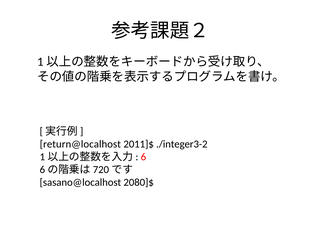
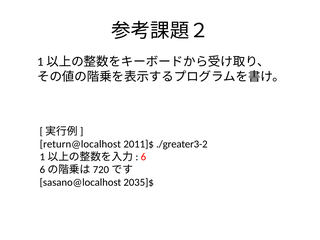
./integer3-2: ./integer3-2 -> ./greater3-2
2080]$: 2080]$ -> 2035]$
